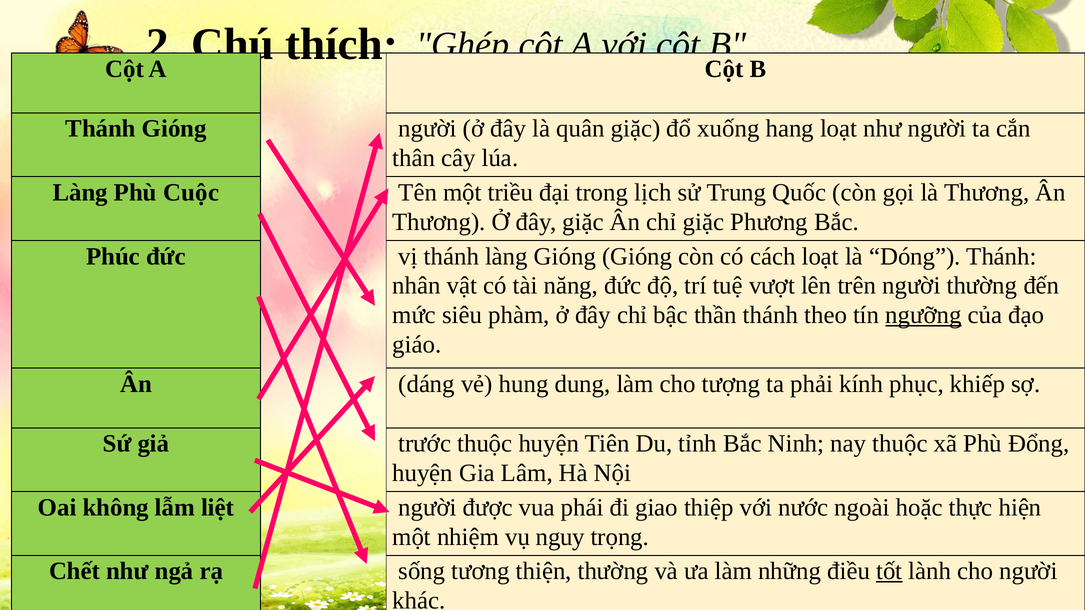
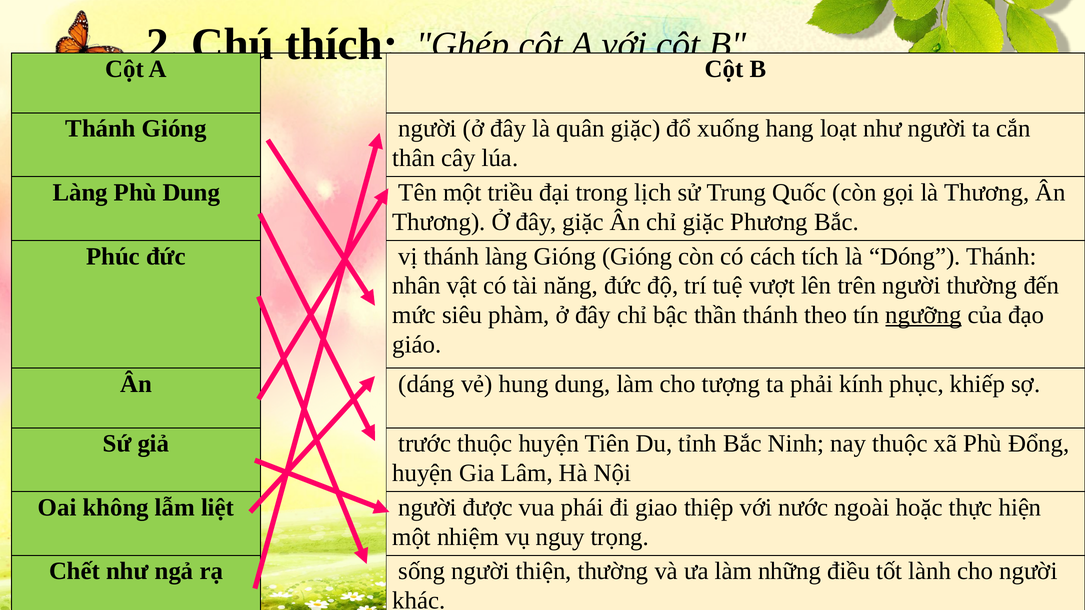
Phù Cuộc: Cuộc -> Dung
cách loạt: loạt -> tích
sống tương: tương -> người
tốt underline: present -> none
